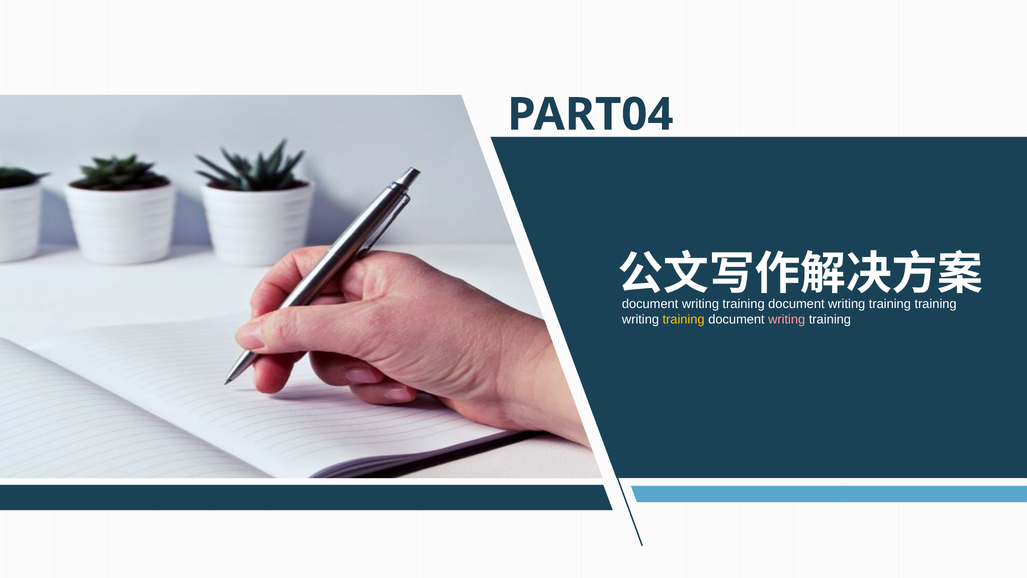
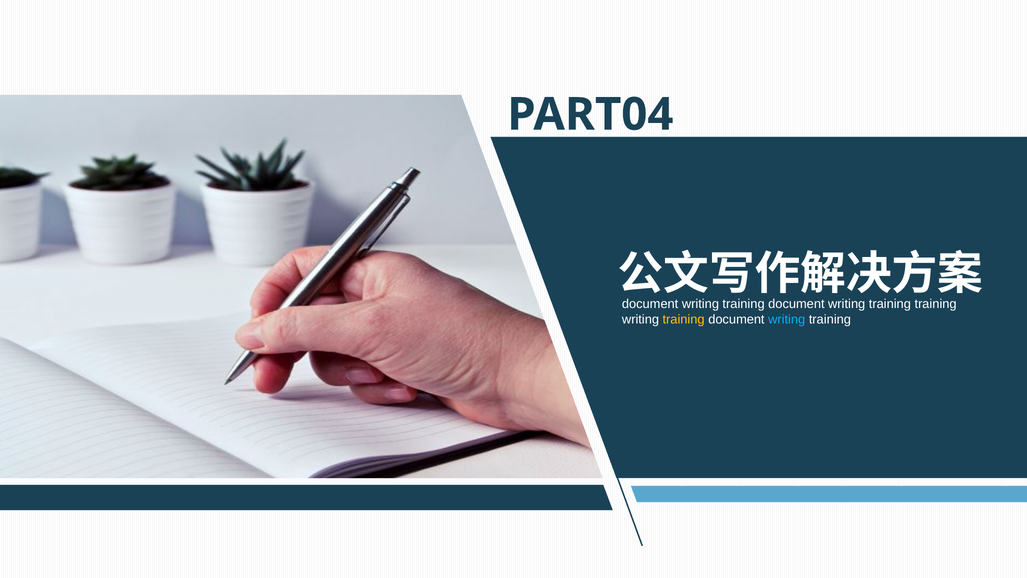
writing at (787, 319) colour: pink -> light blue
